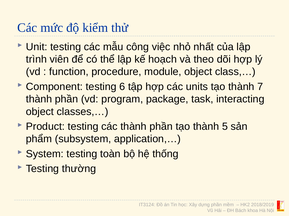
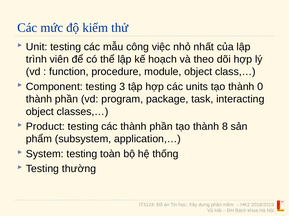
6: 6 -> 3
7: 7 -> 0
5: 5 -> 8
